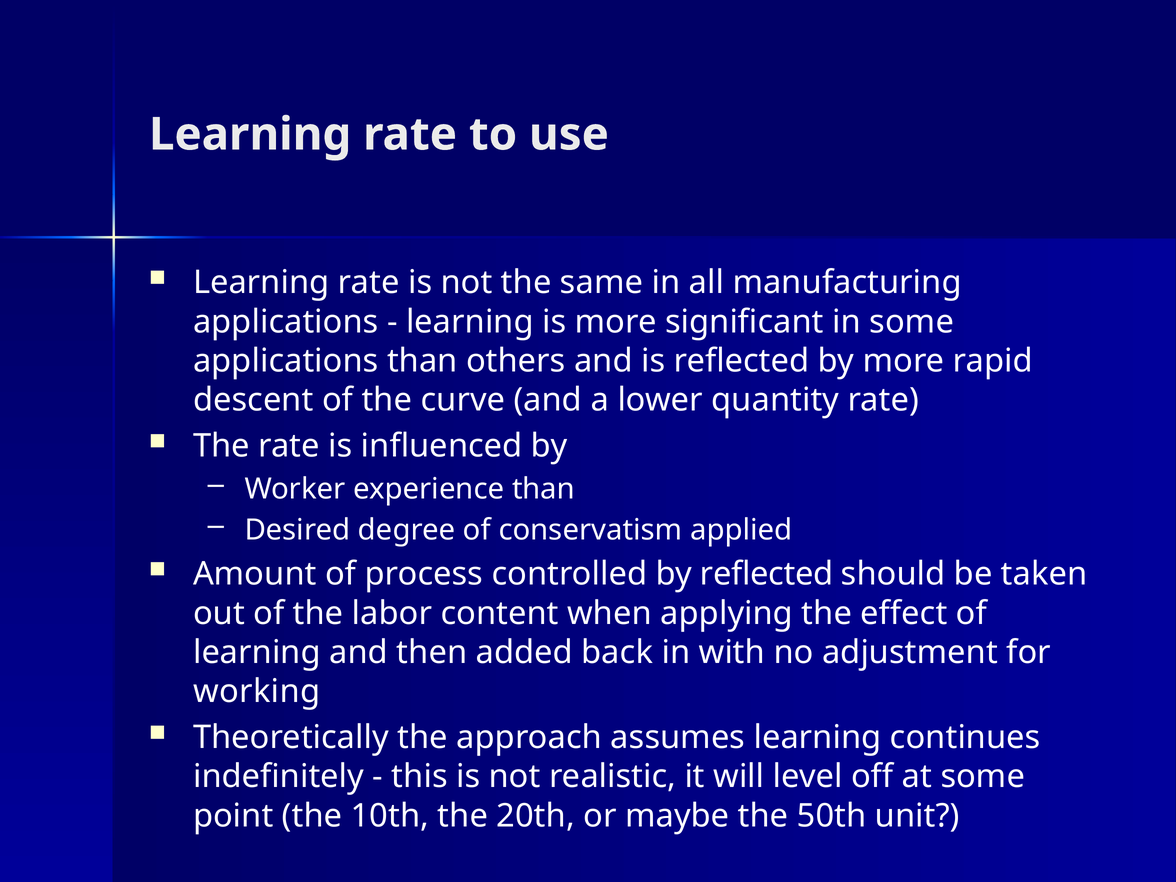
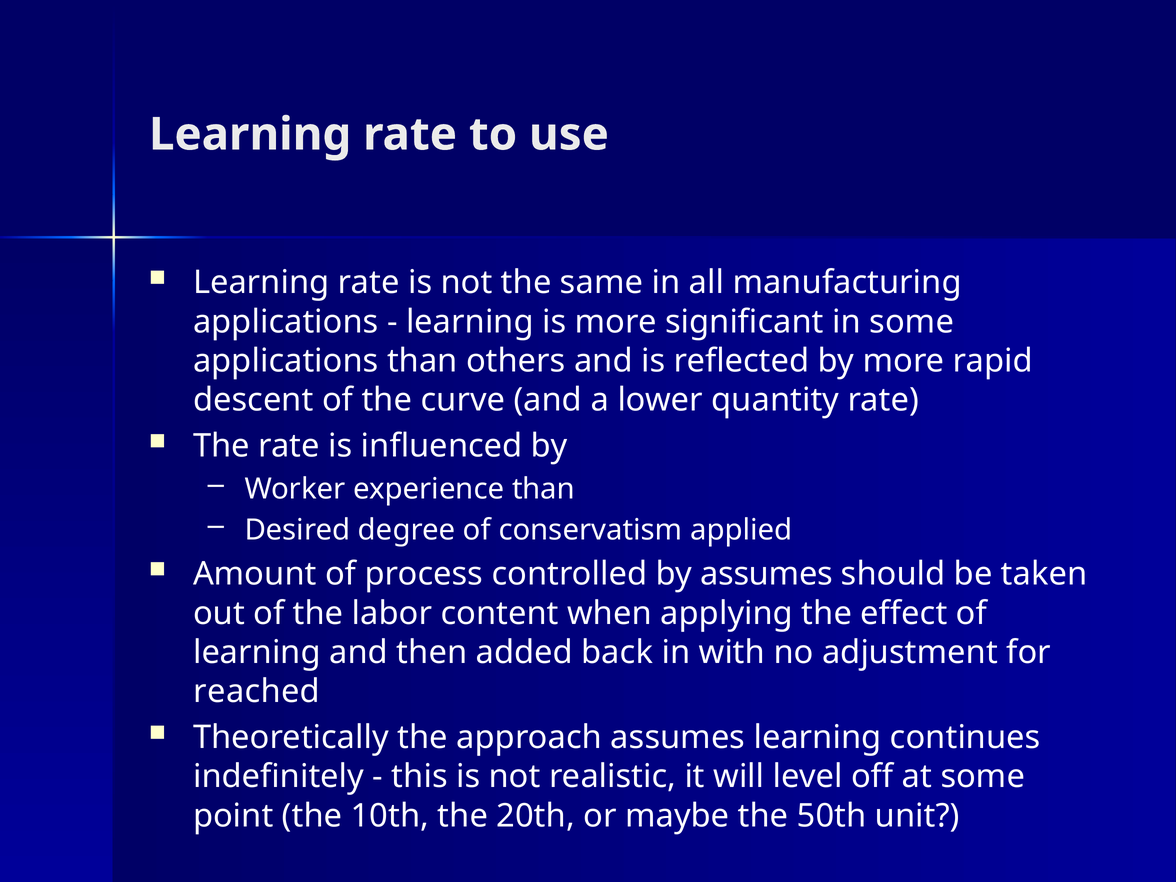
by reflected: reflected -> assumes
working: working -> reached
